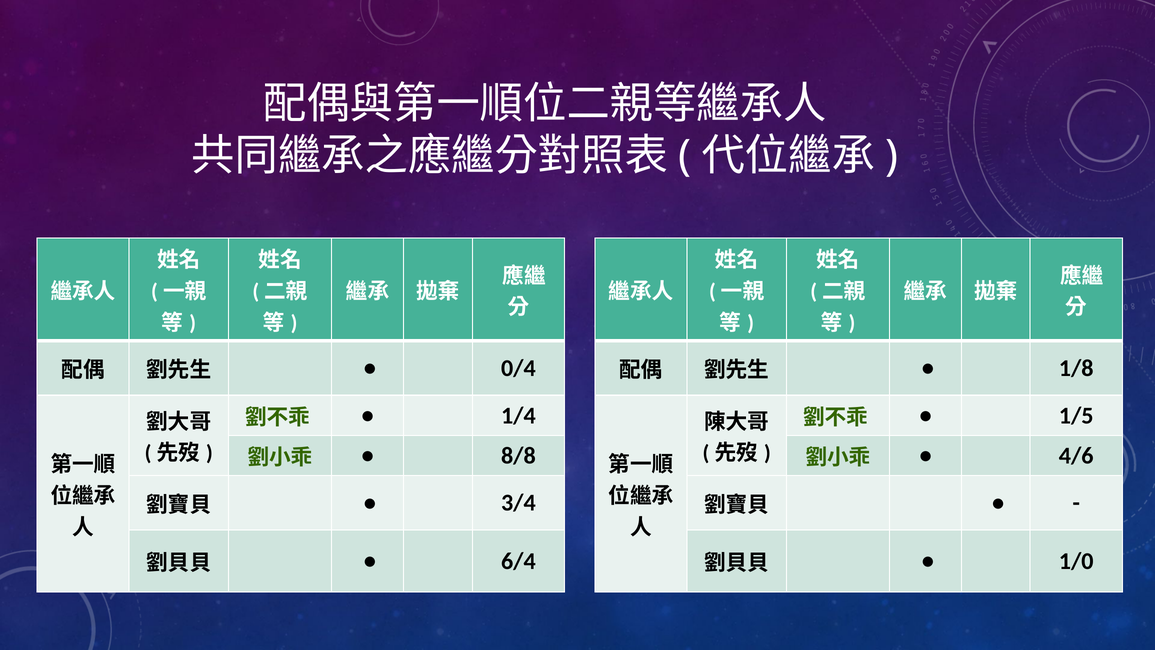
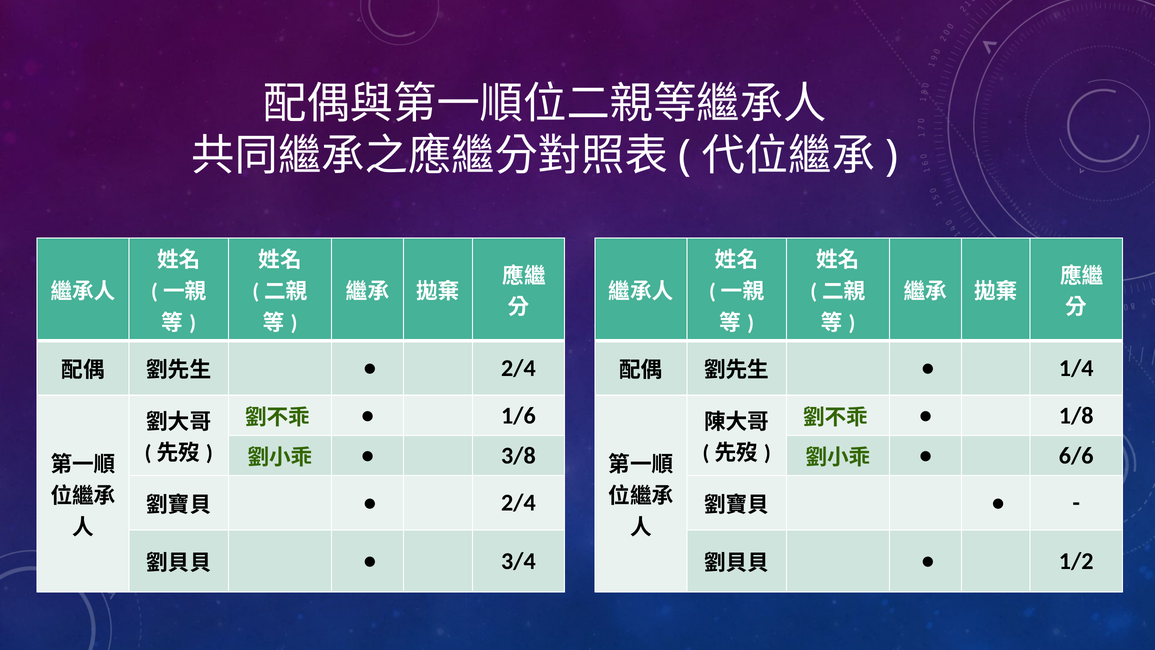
0/4 at (518, 368): 0/4 -> 2/4
1/8: 1/8 -> 1/4
1/4: 1/4 -> 1/6
1/5: 1/5 -> 1/8
8/8: 8/8 -> 3/8
4/6: 4/6 -> 6/6
3/4 at (518, 503): 3/4 -> 2/4
6/4: 6/4 -> 3/4
1/0: 1/0 -> 1/2
